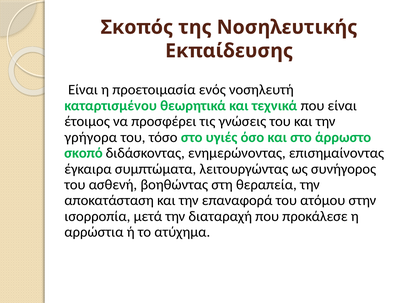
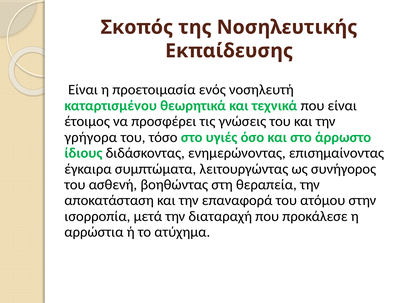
σκοπό: σκοπό -> ίδιους
